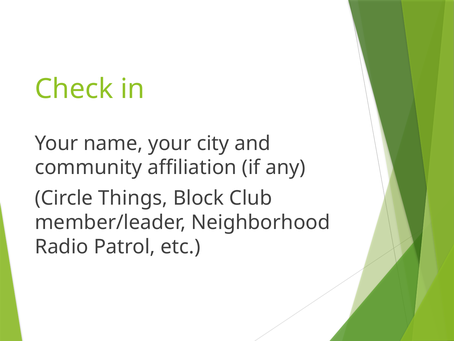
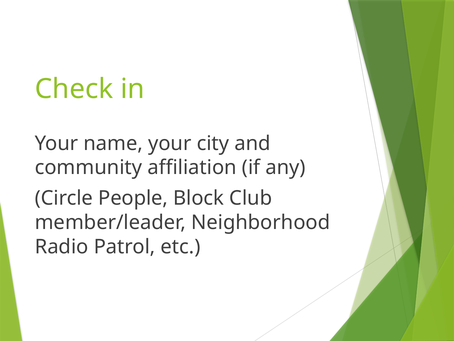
Things: Things -> People
